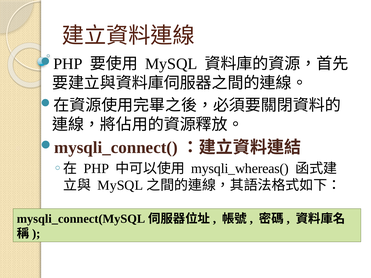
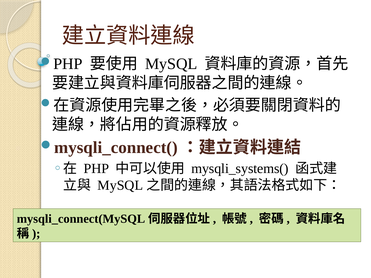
mysqli_whereas(: mysqli_whereas( -> mysqli_systems(
